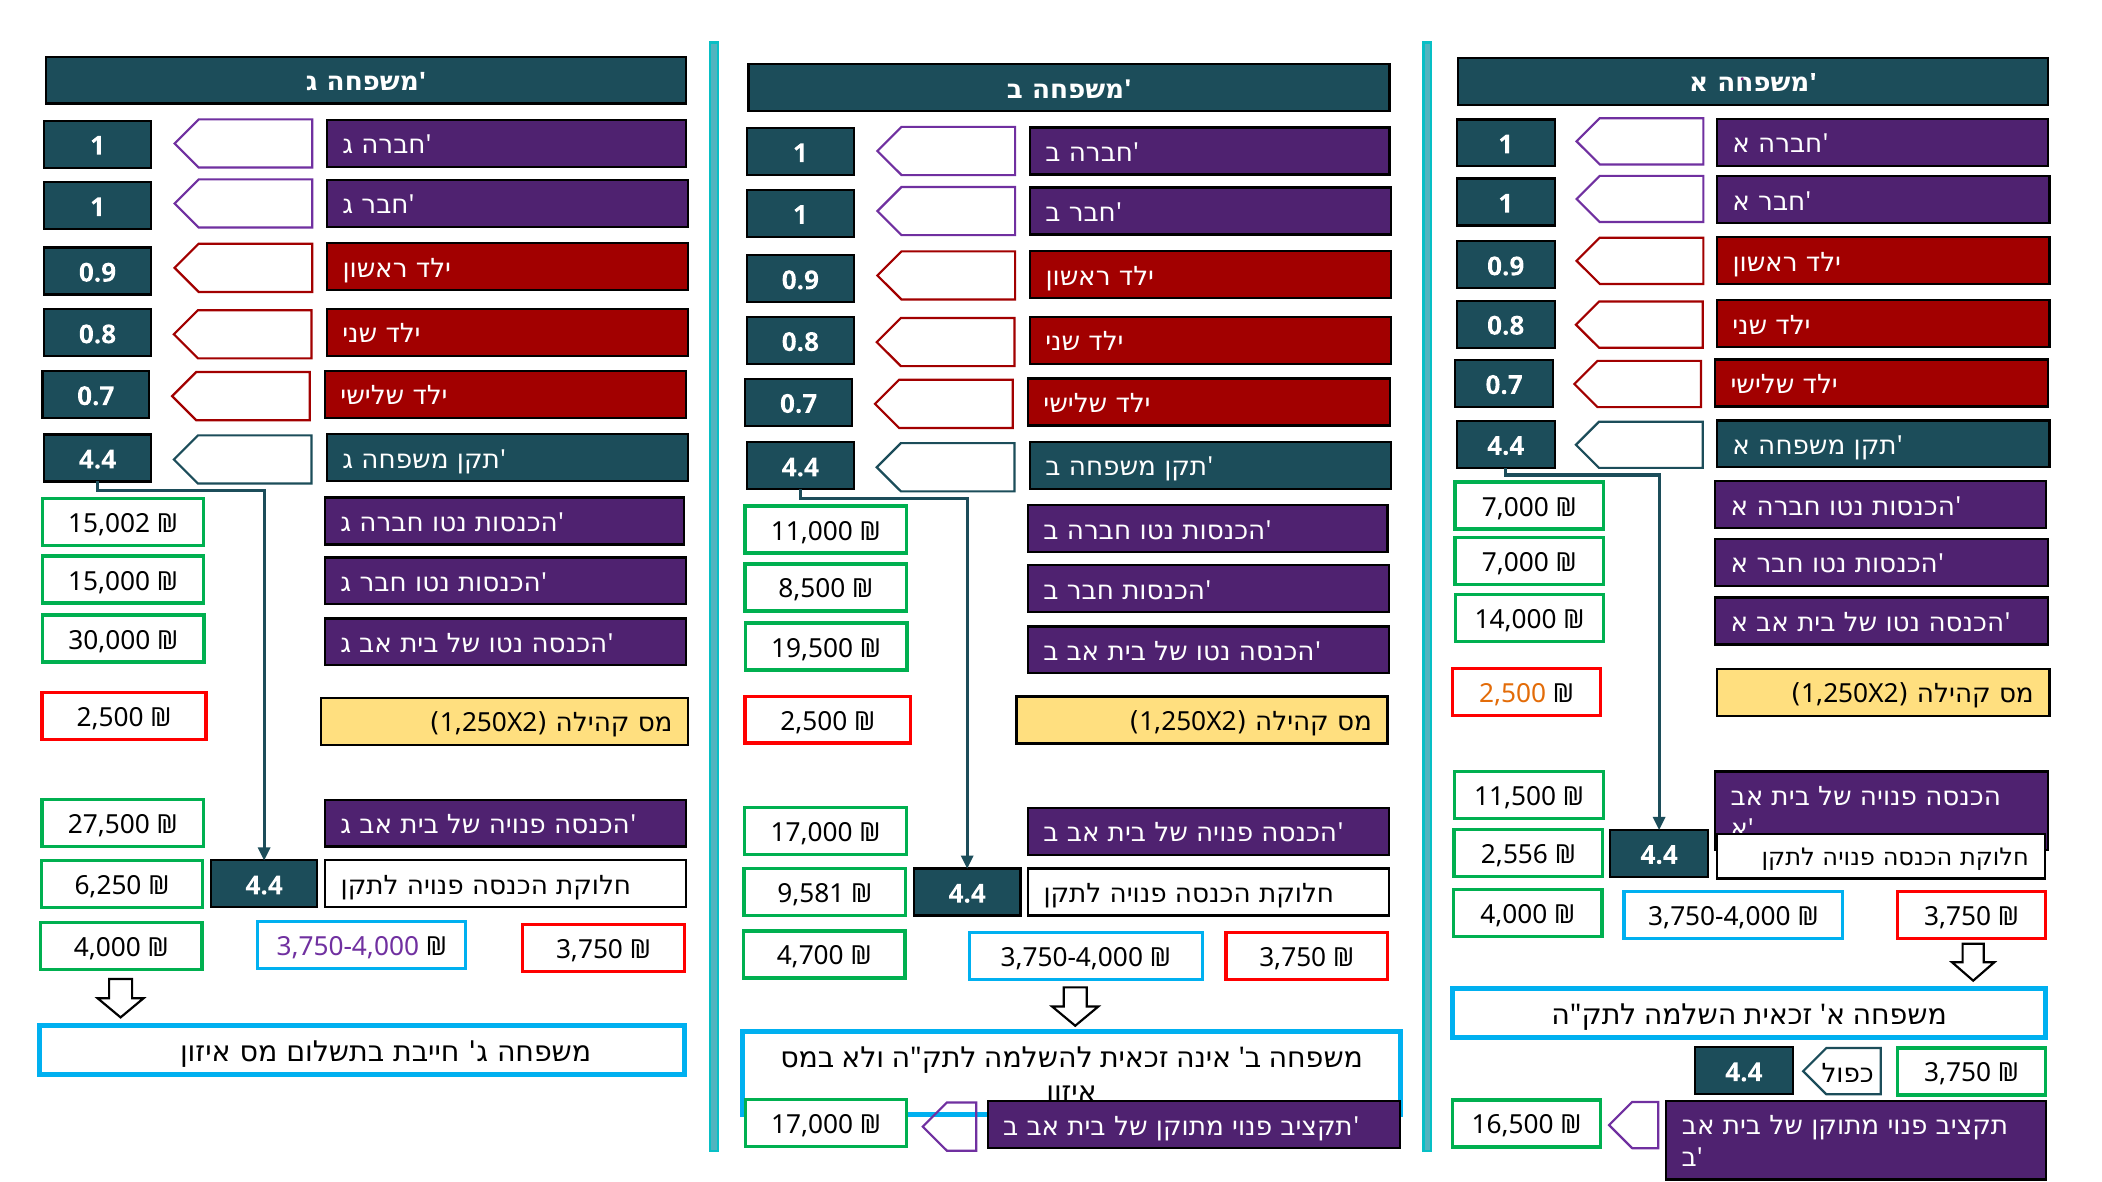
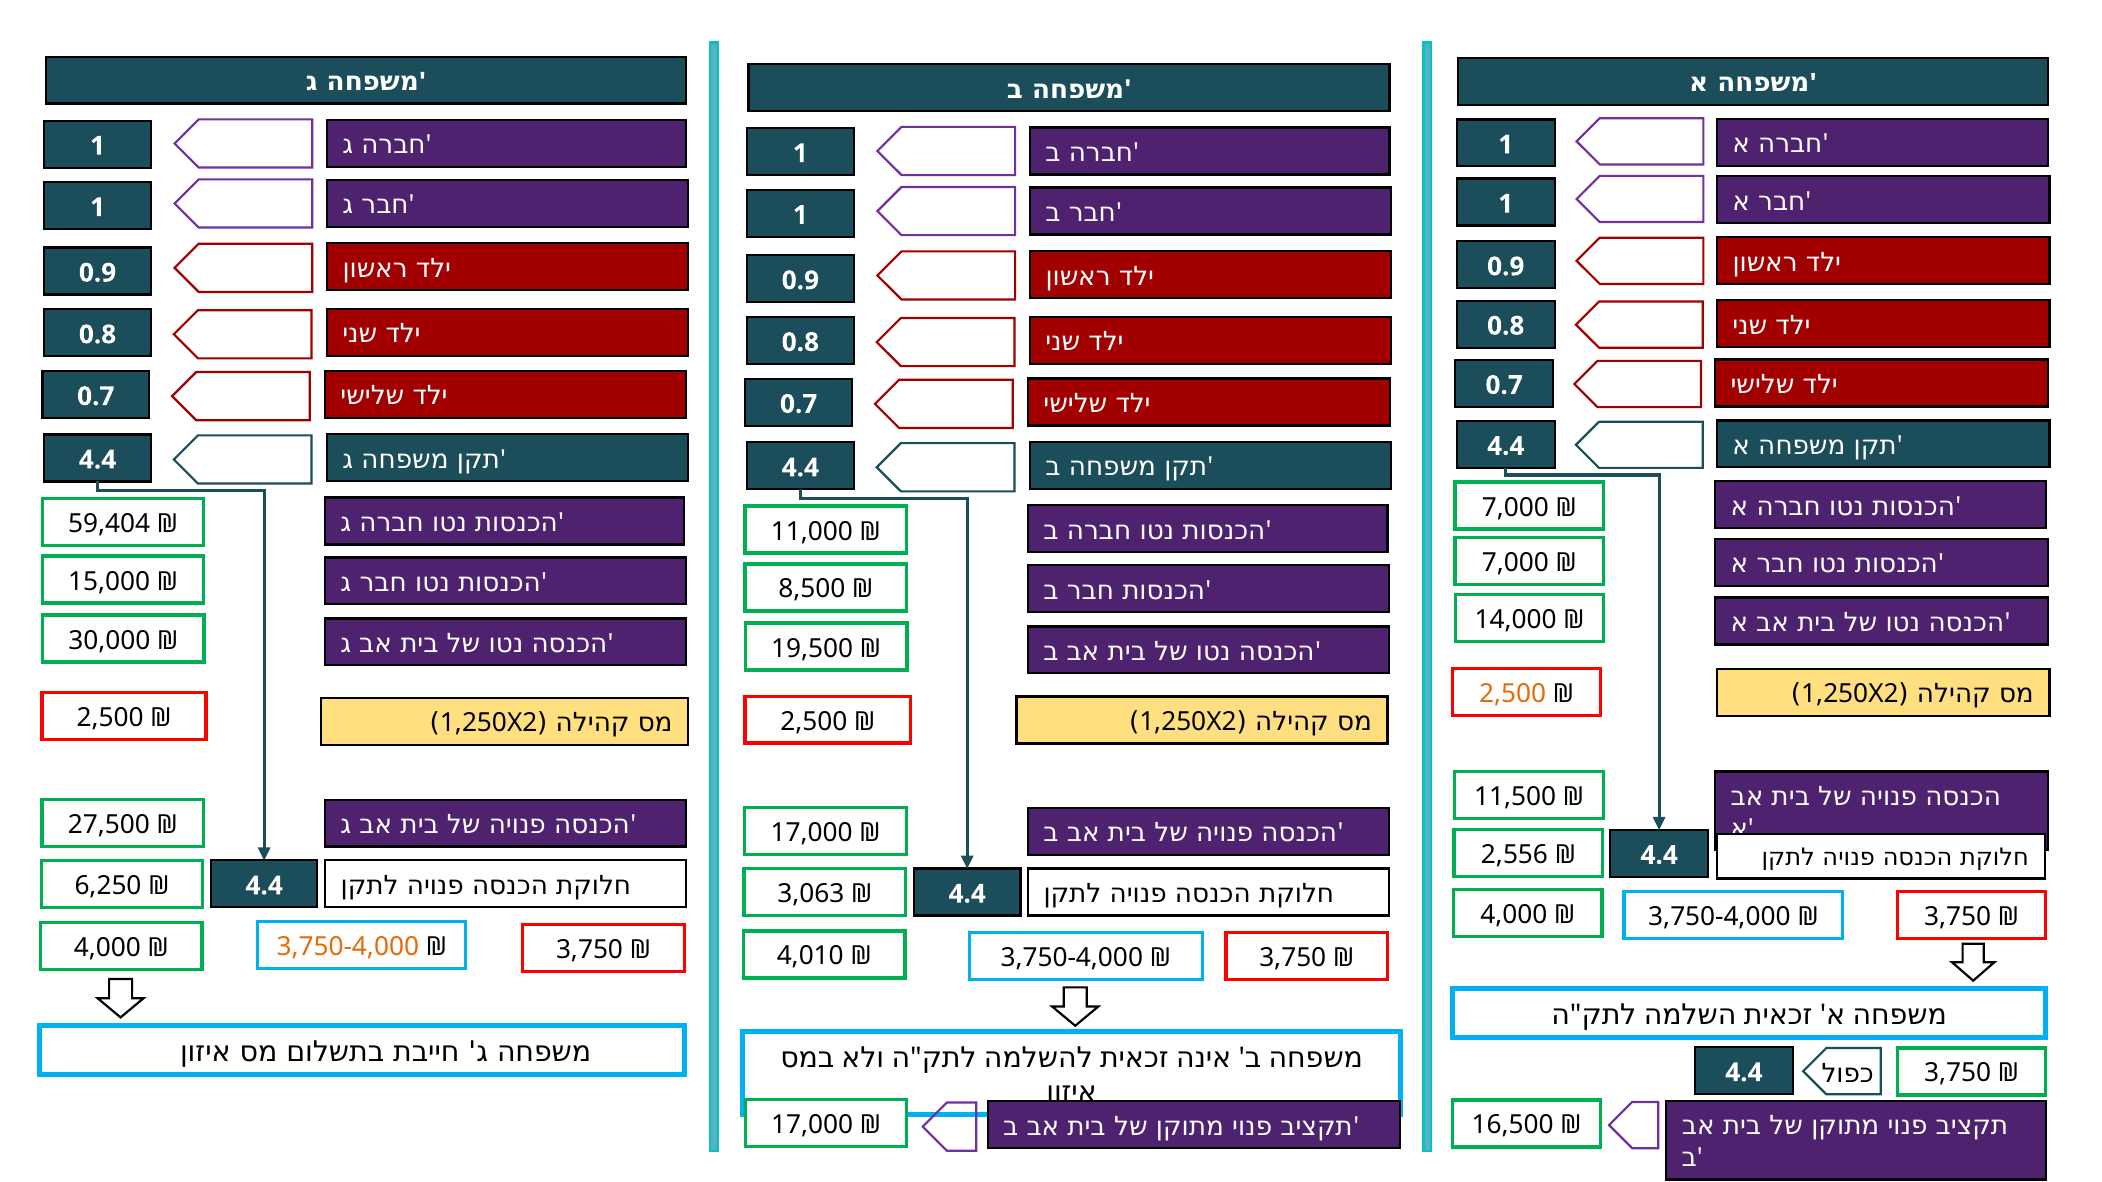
15,002: 15,002 -> 59,404
9,581: 9,581 -> 3,063
3,750-4,000 at (348, 947) colour: purple -> orange
4,700: 4,700 -> 4,010
